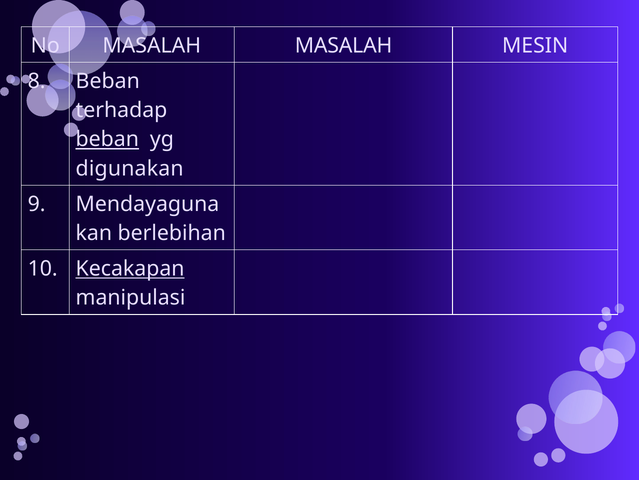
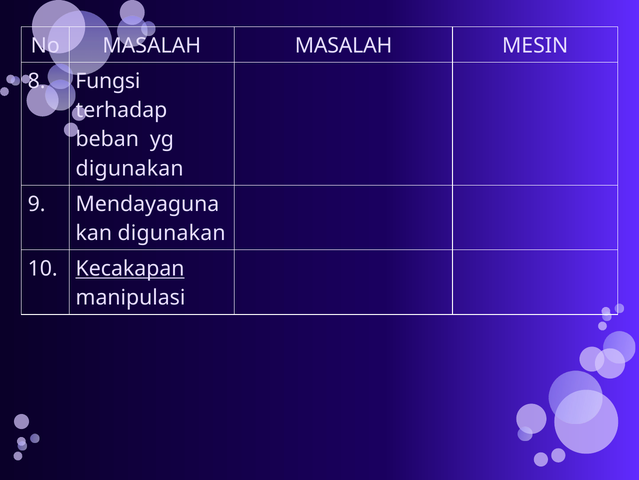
8 Beban: Beban -> Fungsi
beban at (107, 139) underline: present -> none
berlebihan at (172, 233): berlebihan -> digunakan
